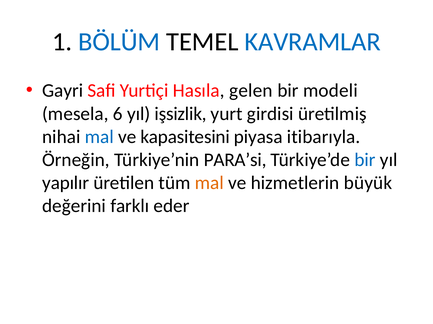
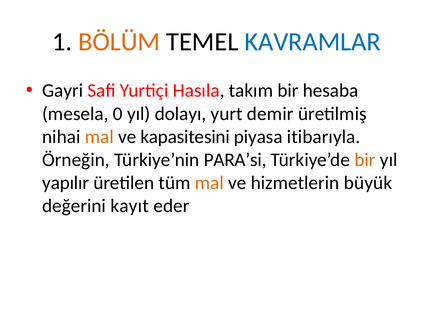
BÖLÜM colour: blue -> orange
gelen: gelen -> takım
modeli: modeli -> hesaba
6: 6 -> 0
işsizlik: işsizlik -> dolayı
girdisi: girdisi -> demir
mal at (99, 137) colour: blue -> orange
bir at (365, 160) colour: blue -> orange
farklı: farklı -> kayıt
